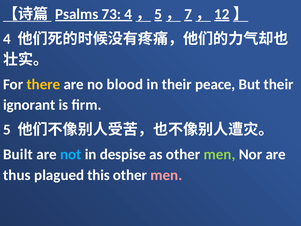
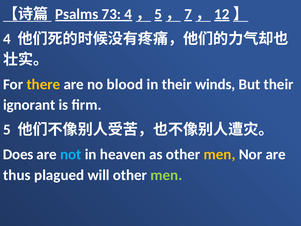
peace: peace -> winds
Built: Built -> Does
despise: despise -> heaven
men at (220, 154) colour: light green -> yellow
this: this -> will
men at (166, 175) colour: pink -> light green
